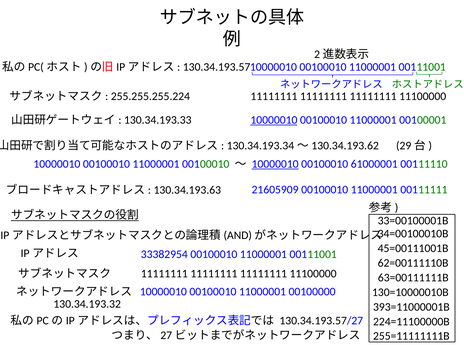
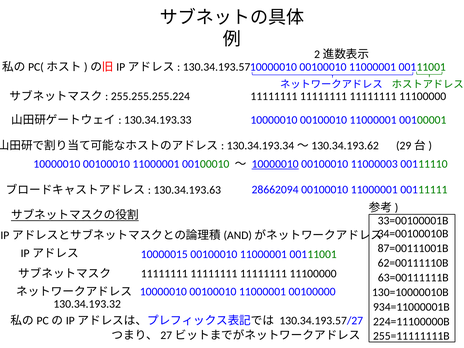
10000010 at (274, 120) underline: present -> none
61000001: 61000001 -> 11000003
21605909: 21605909 -> 28662094
45=00111001B: 45=00111001B -> 87=00111001B
33382954: 33382954 -> 10000015
393=11000001B: 393=11000001B -> 934=11000001B
